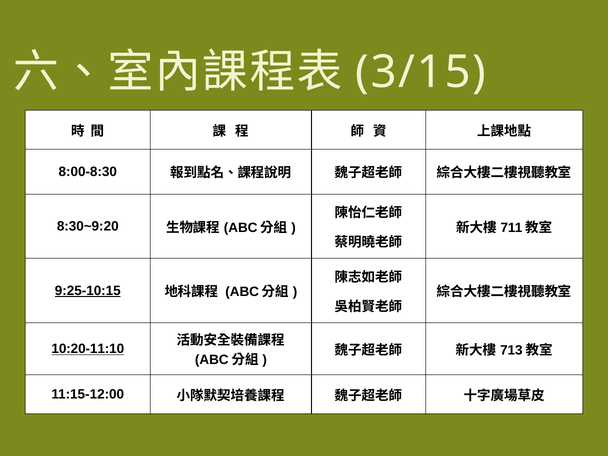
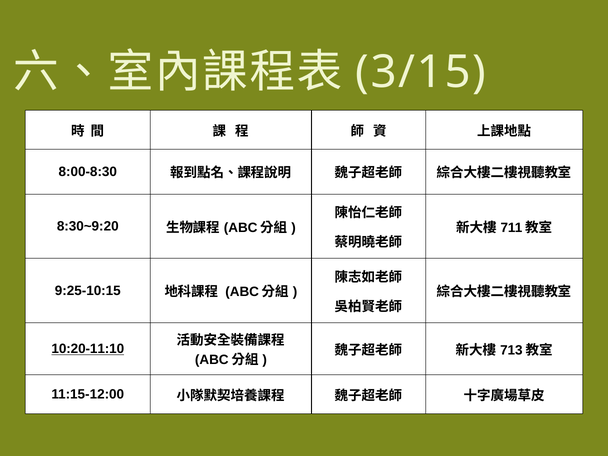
9:25-10:15 underline: present -> none
